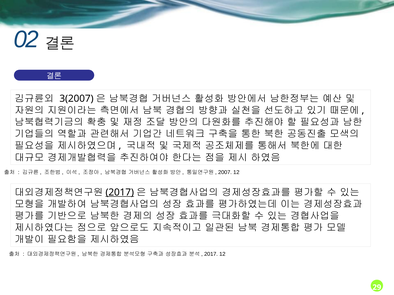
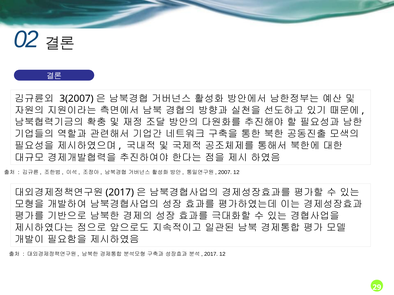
2017 at (120, 193) underline: present -> none
